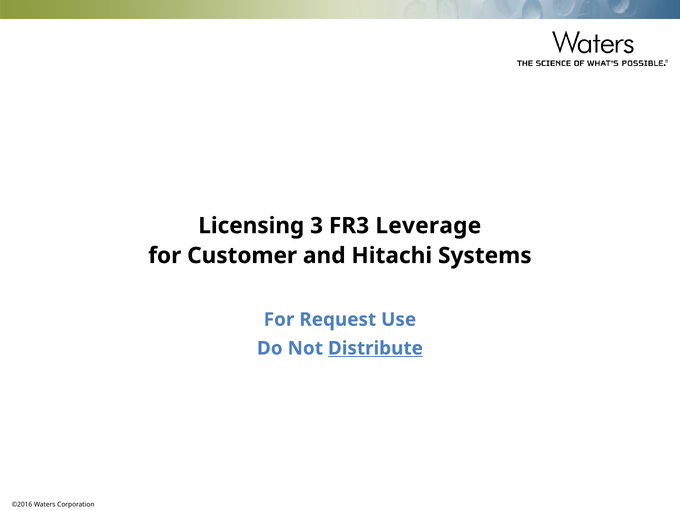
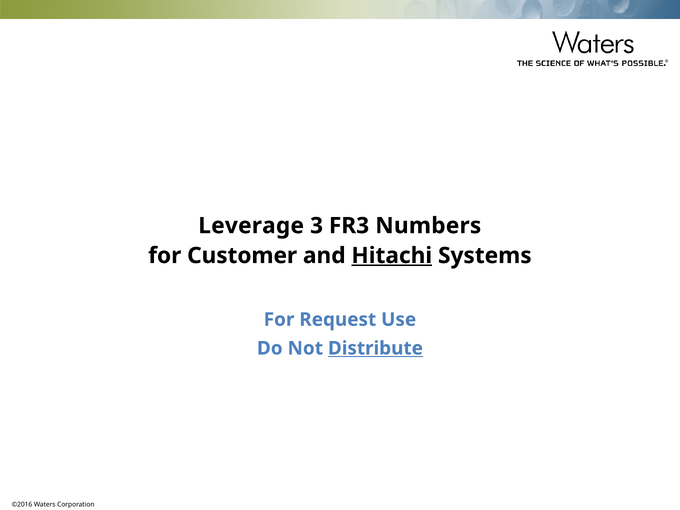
Licensing: Licensing -> Leverage
Leverage: Leverage -> Numbers
Hitachi underline: none -> present
